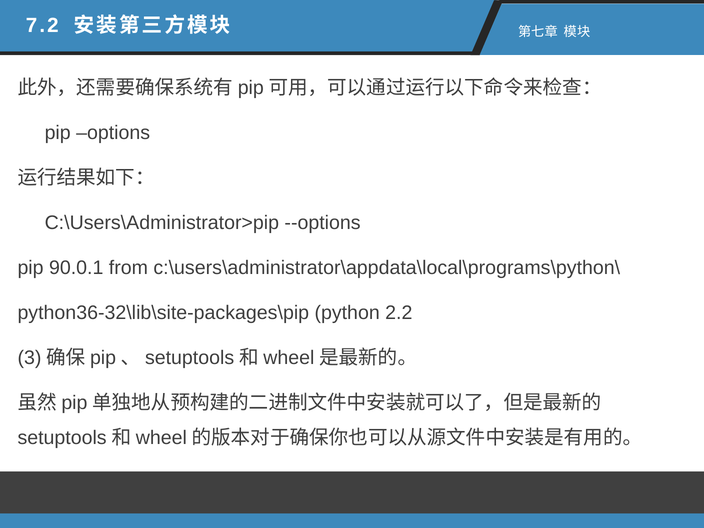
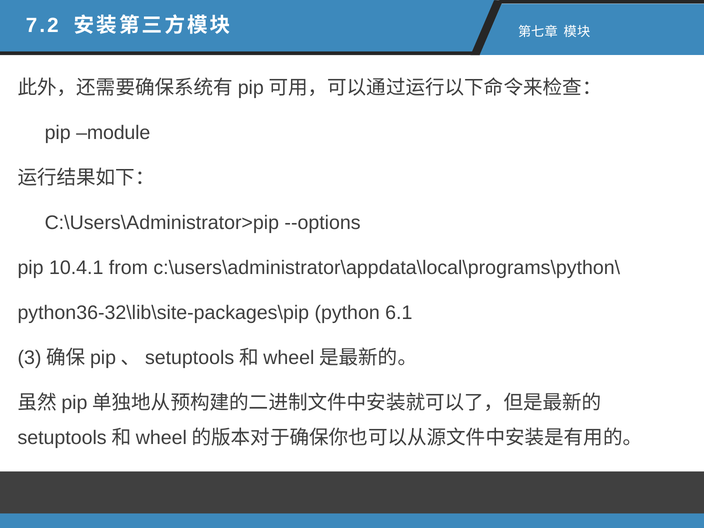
options: options -> module
90.0.1: 90.0.1 -> 10.4.1
2.2: 2.2 -> 6.1
